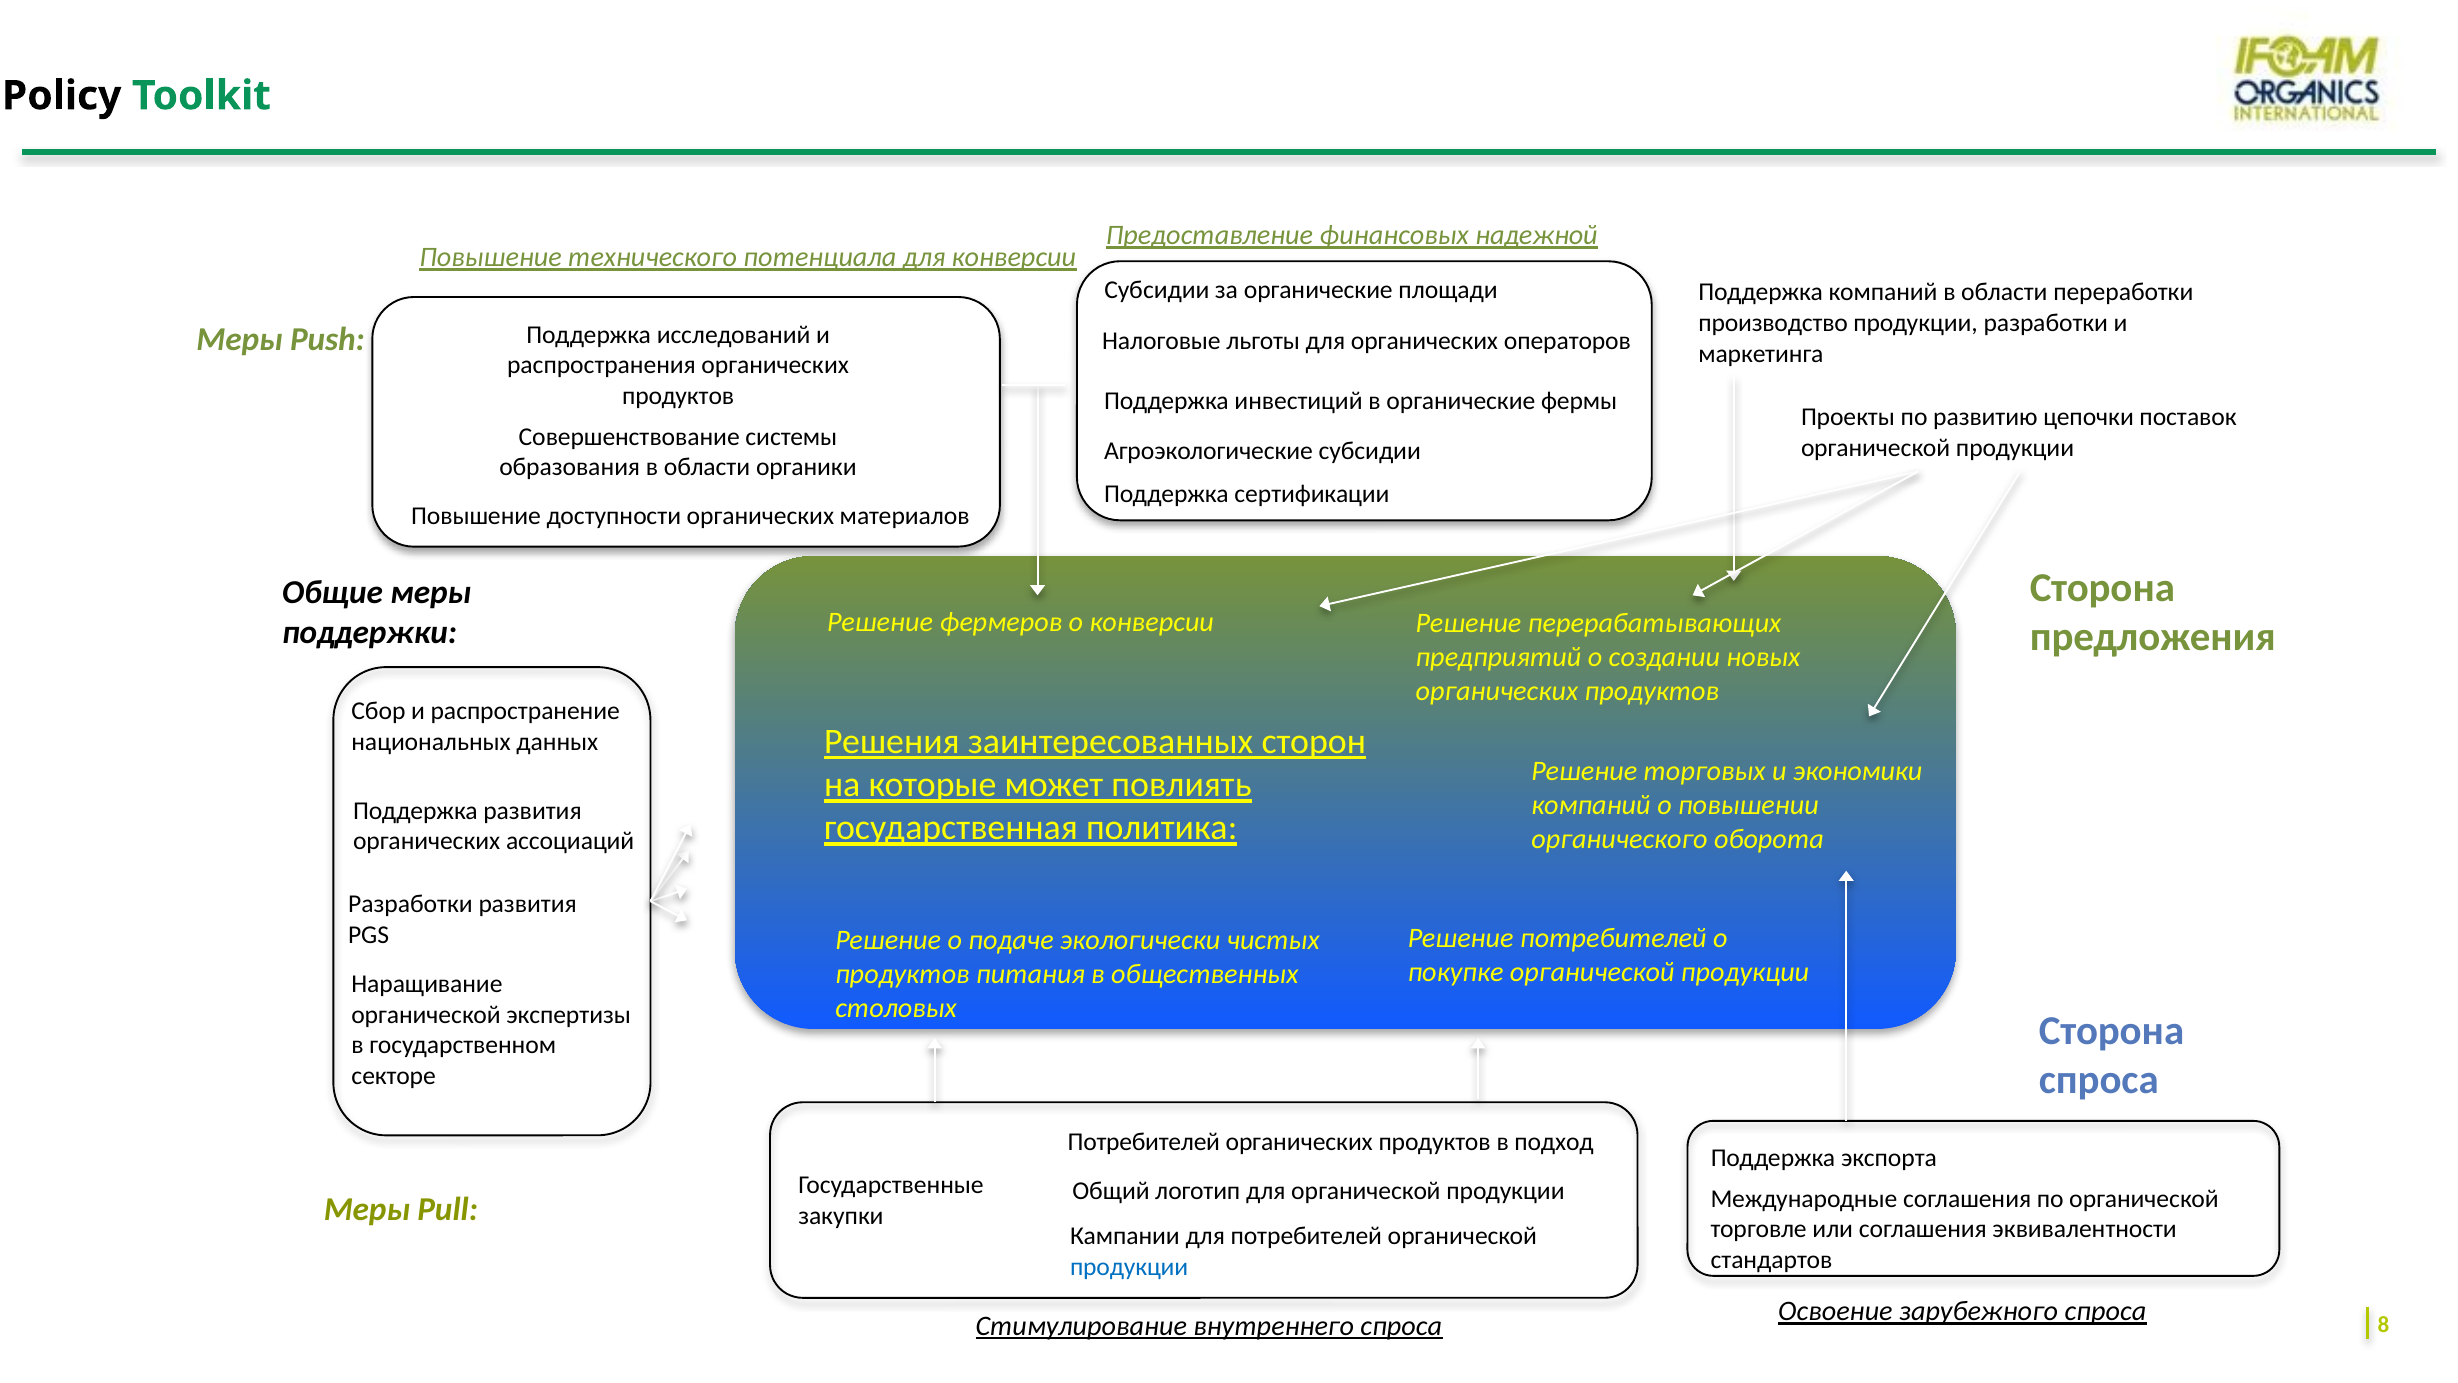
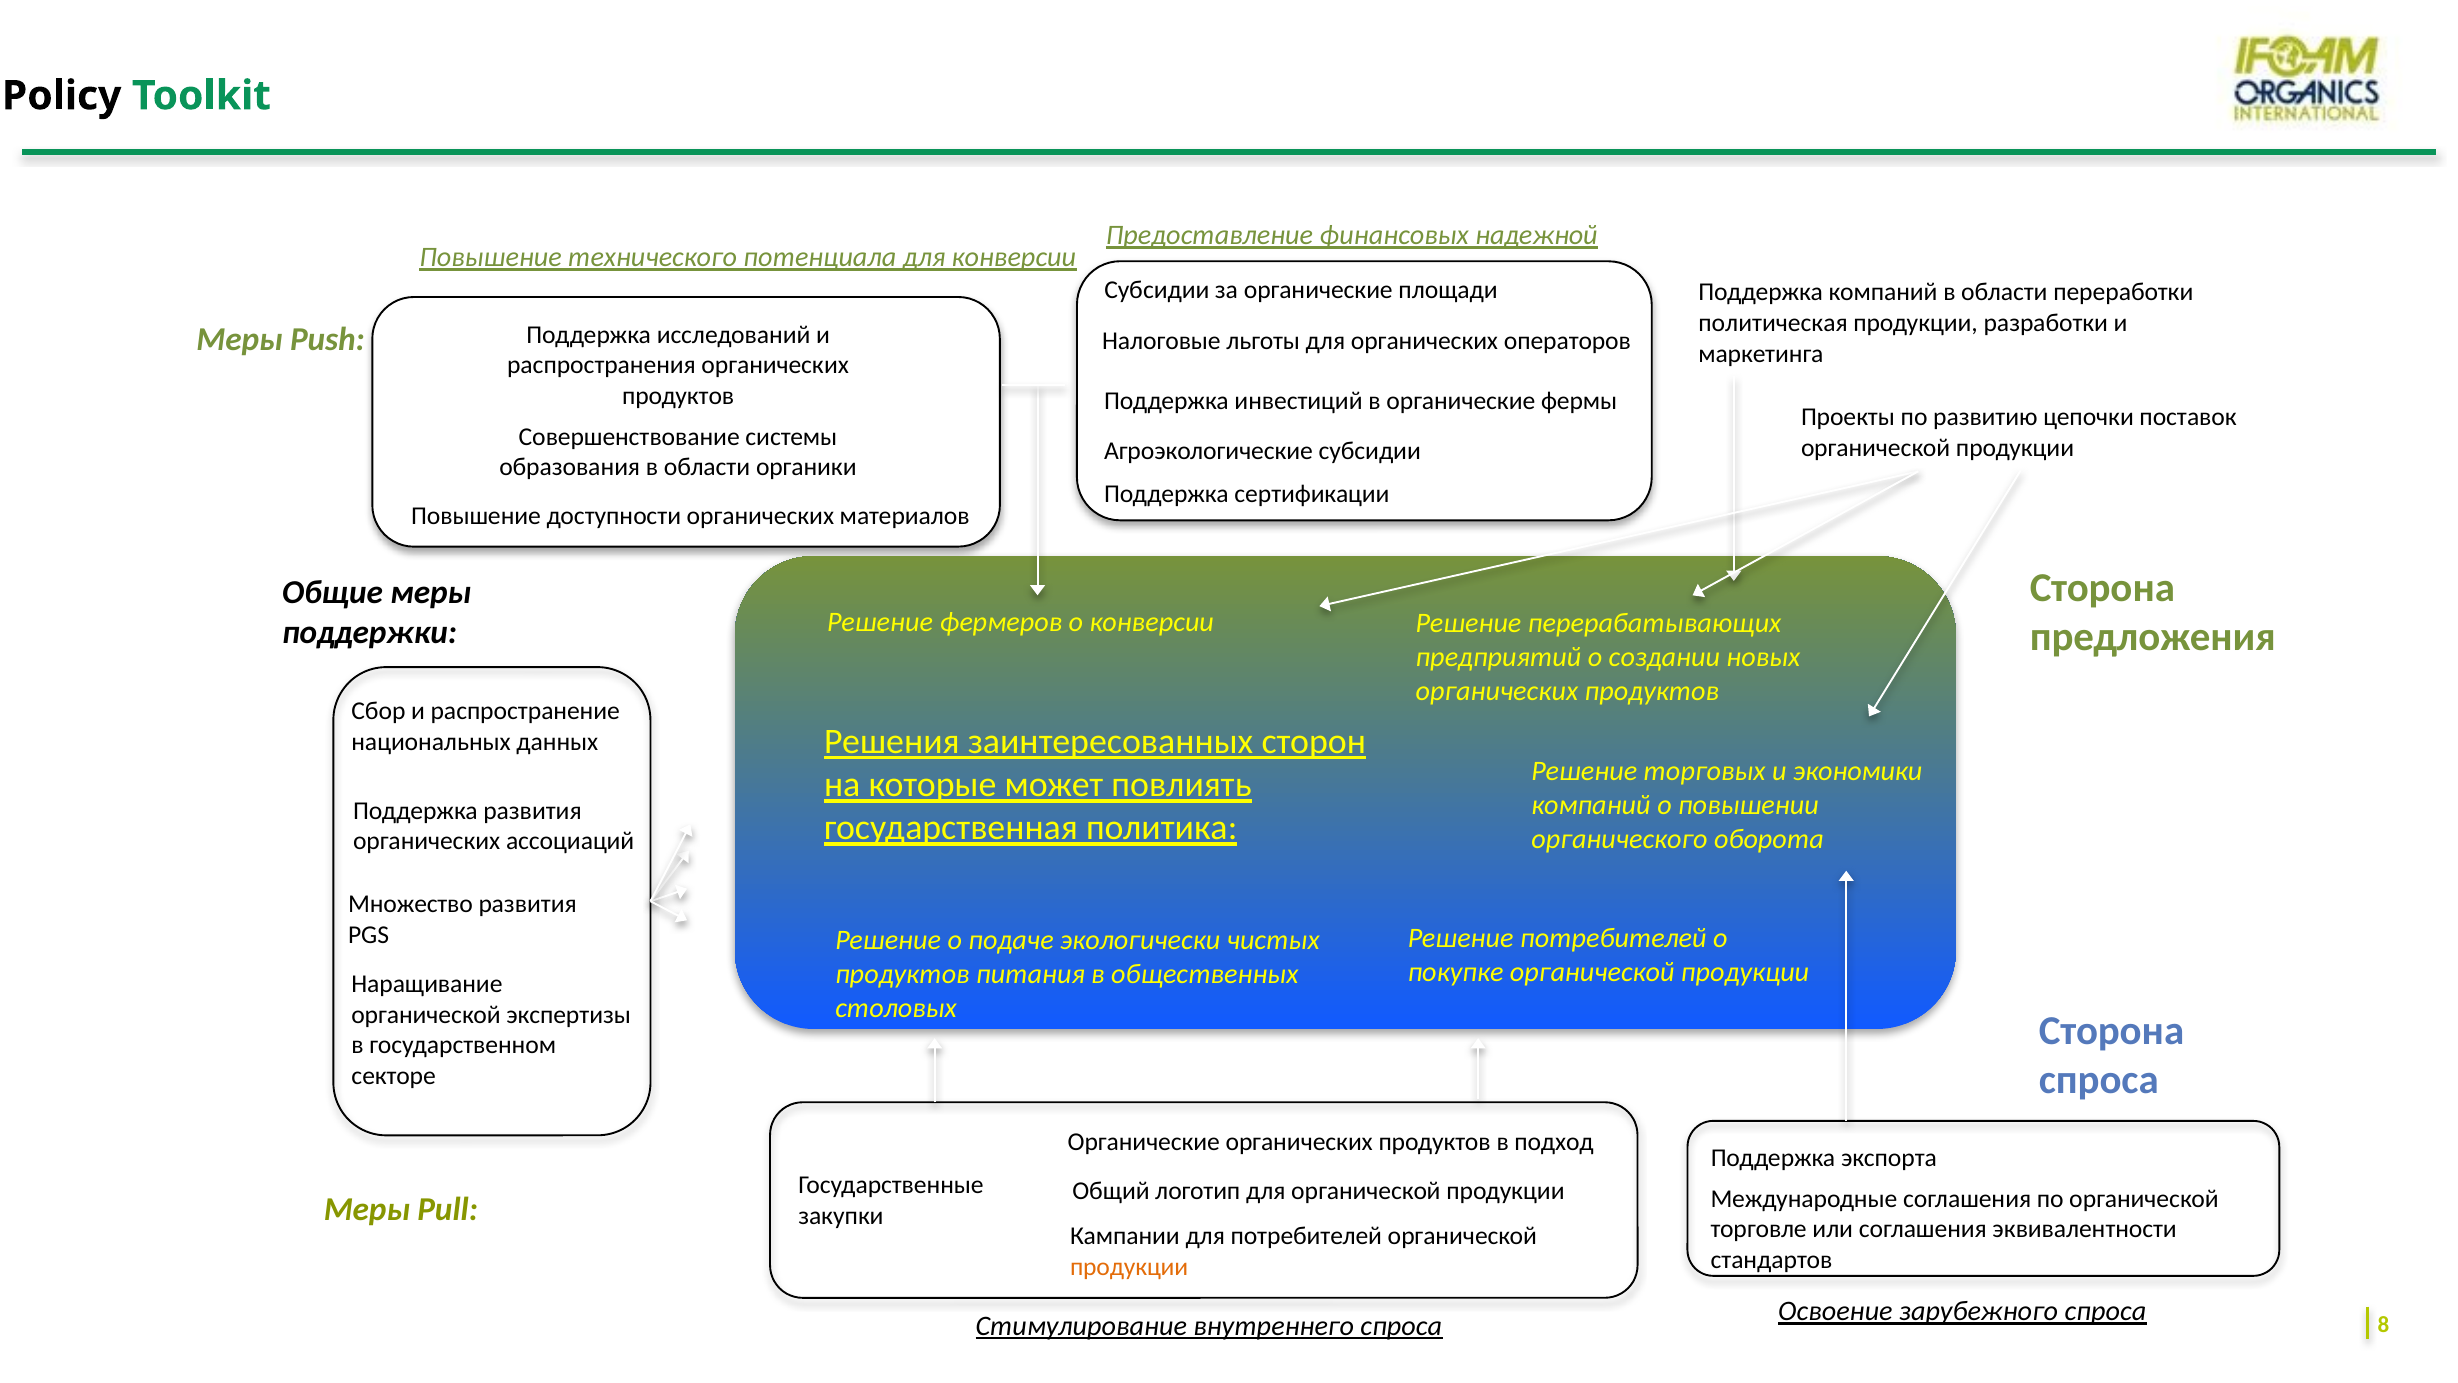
производство: производство -> политическая
Разработки at (410, 904): Разработки -> Множество
Потребителей at (1144, 1141): Потребителей -> Органические
продукции at (1129, 1267) colour: blue -> orange
